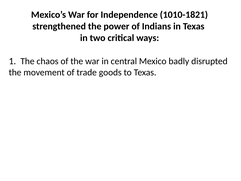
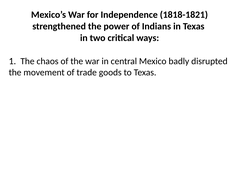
1010-1821: 1010-1821 -> 1818-1821
